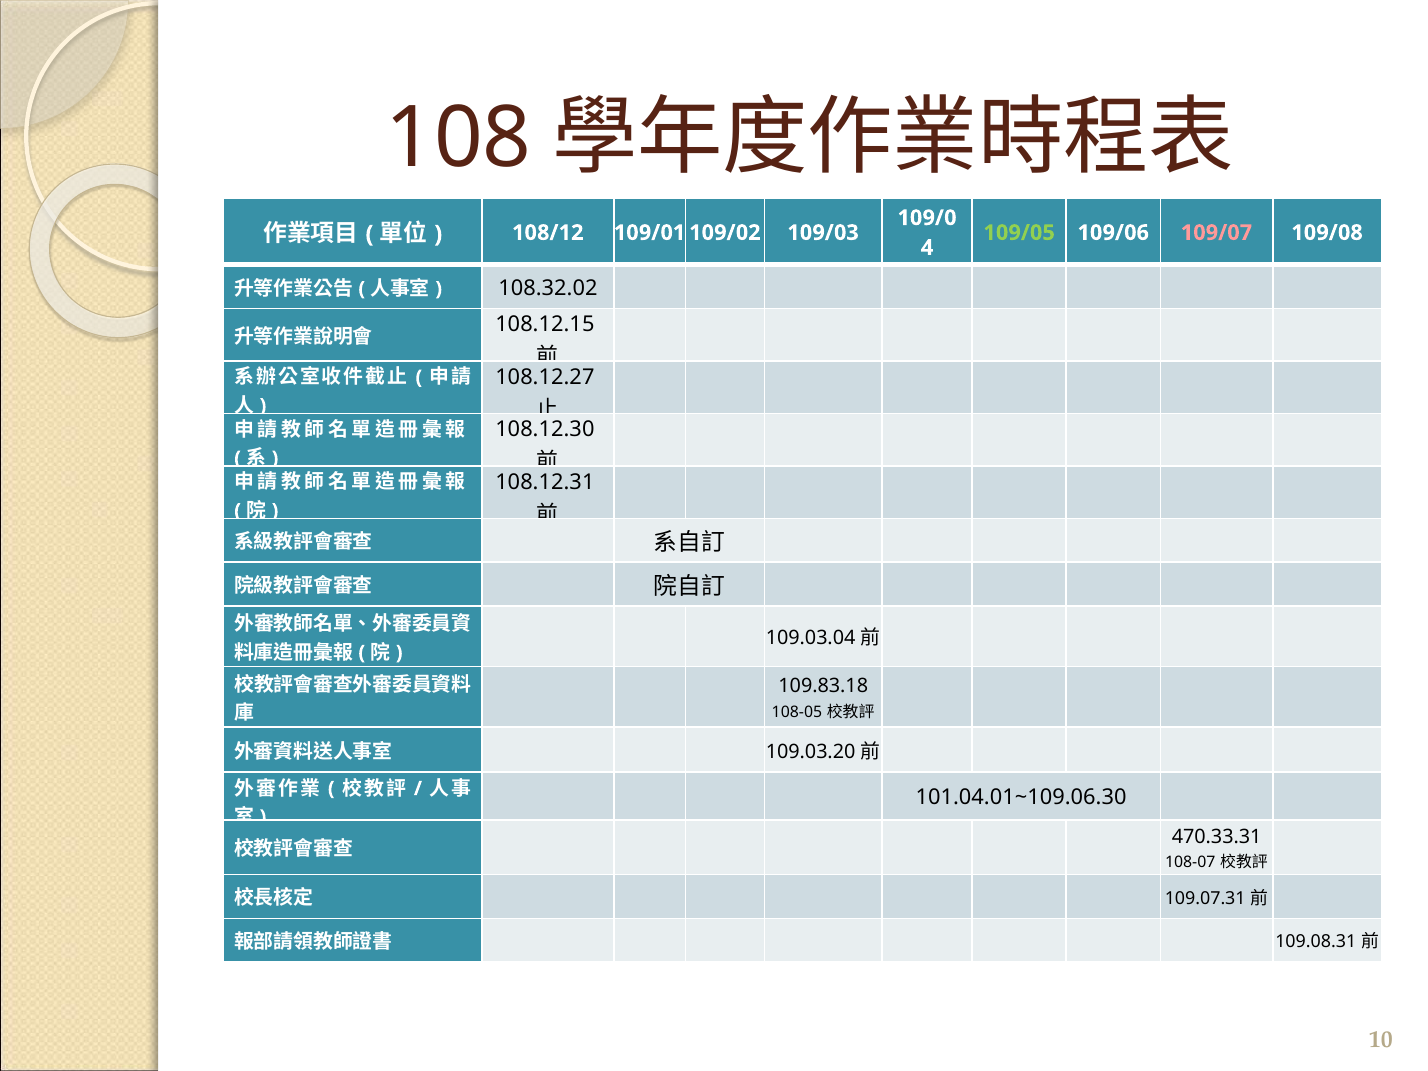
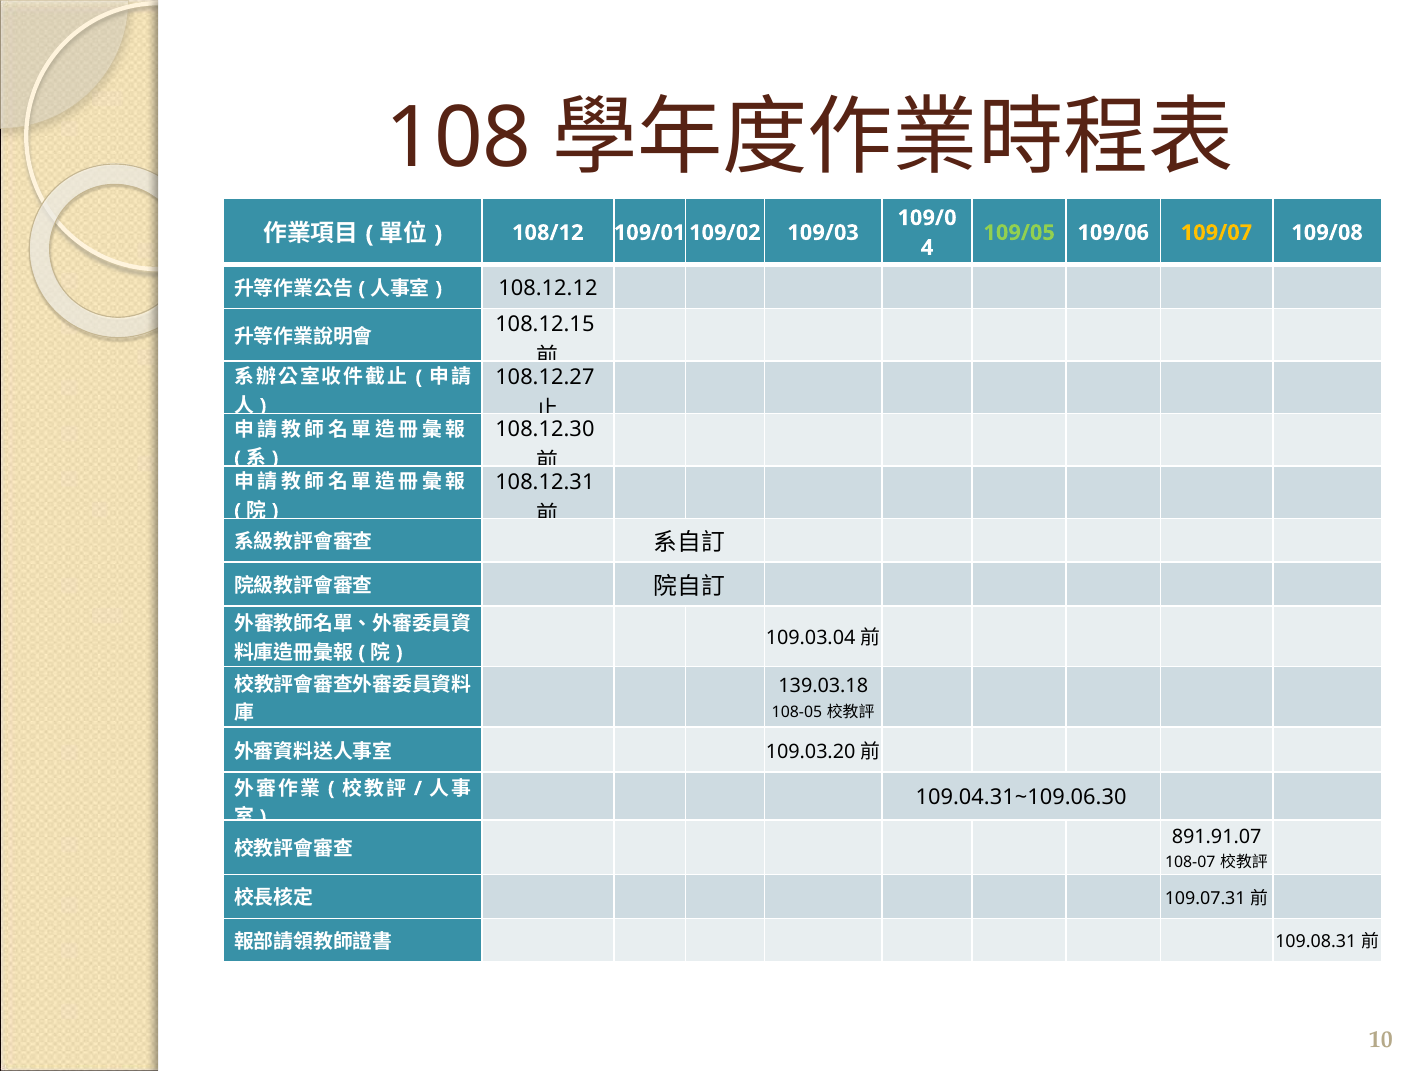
109/07 colour: pink -> yellow
108.32.02: 108.32.02 -> 108.12.12
109.83.18: 109.83.18 -> 139.03.18
101.04.01~109.06.30: 101.04.01~109.06.30 -> 109.04.31~109.06.30
470.33.31: 470.33.31 -> 891.91.07
